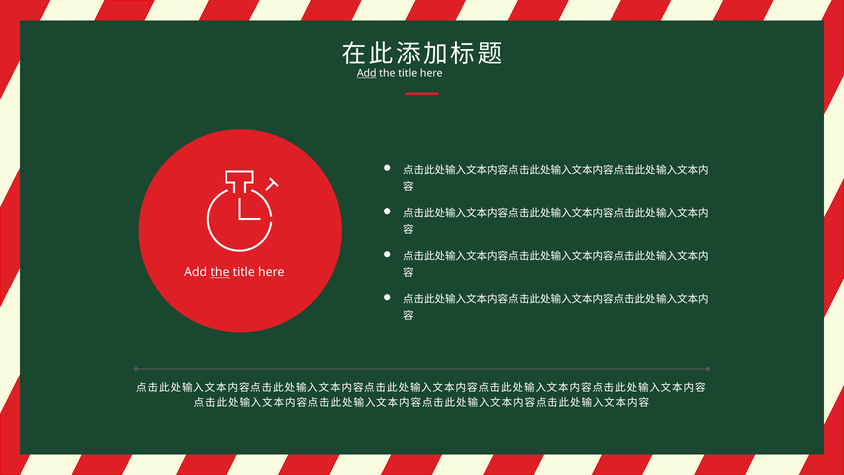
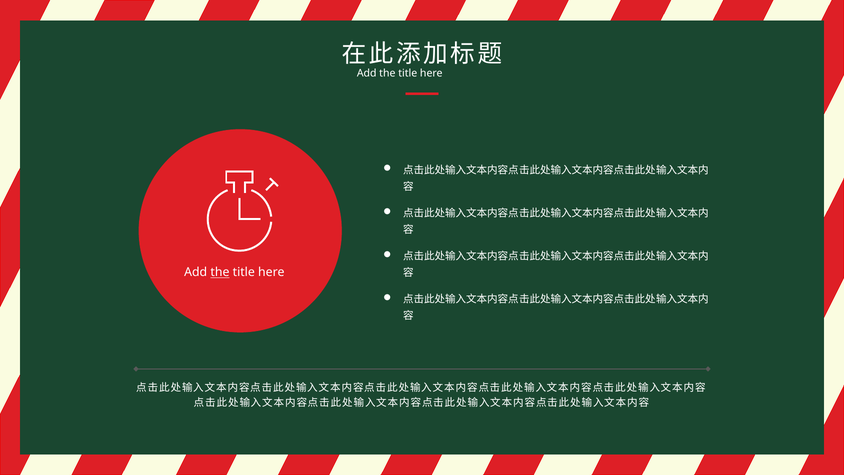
Add at (367, 73) underline: present -> none
